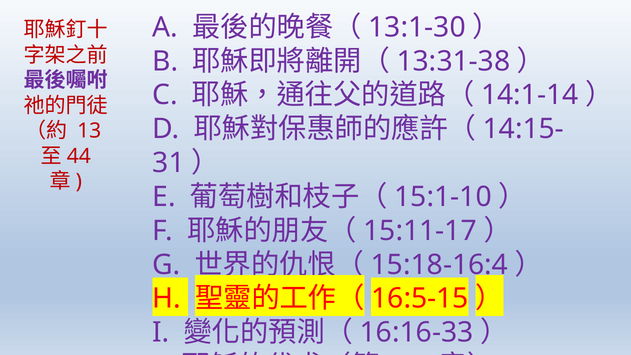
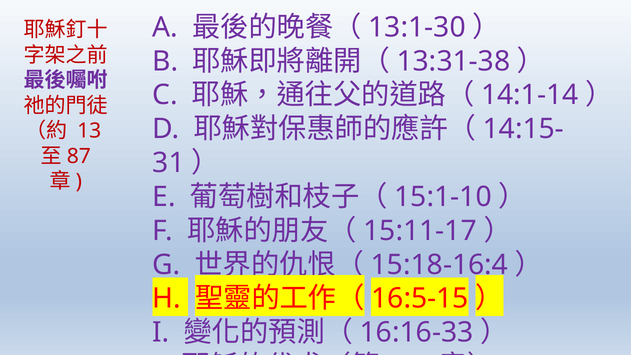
44: 44 -> 87
